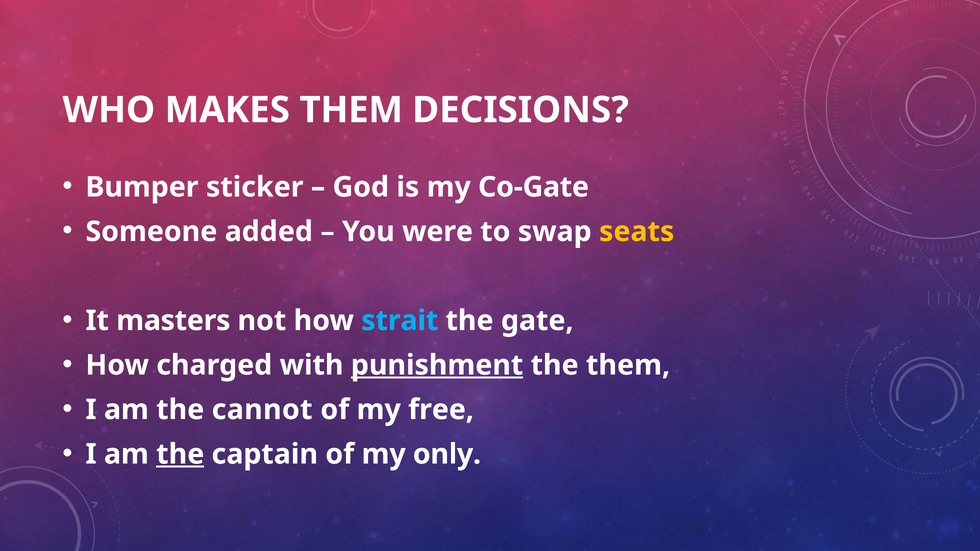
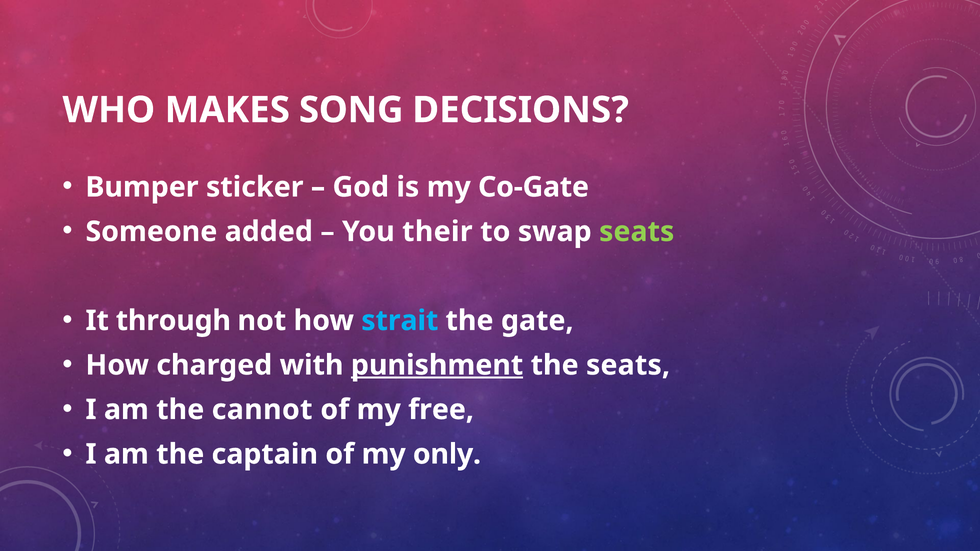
MAKES THEM: THEM -> SONG
were: were -> their
seats at (637, 232) colour: yellow -> light green
masters: masters -> through
the them: them -> seats
the at (180, 454) underline: present -> none
